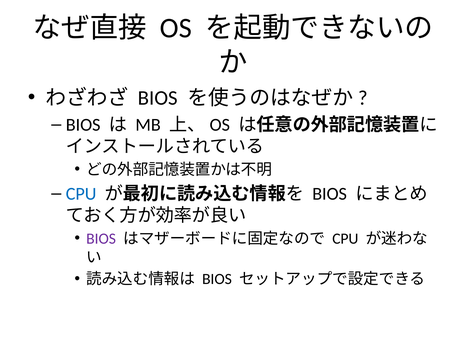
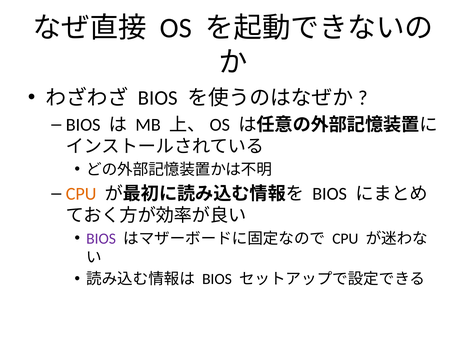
CPU at (81, 193) colour: blue -> orange
